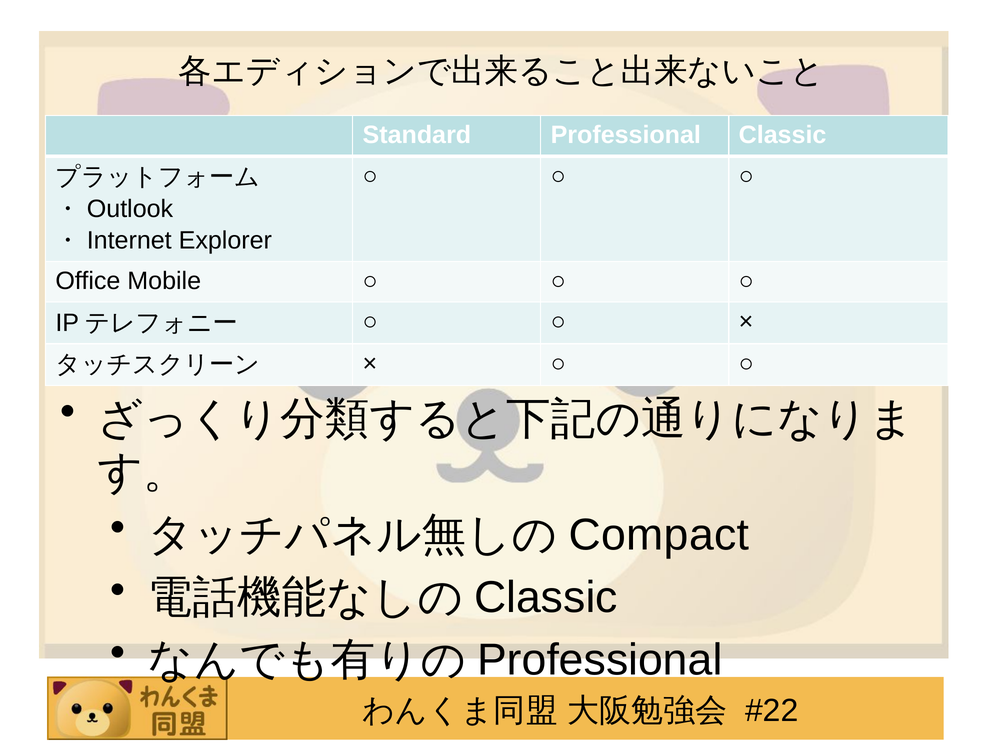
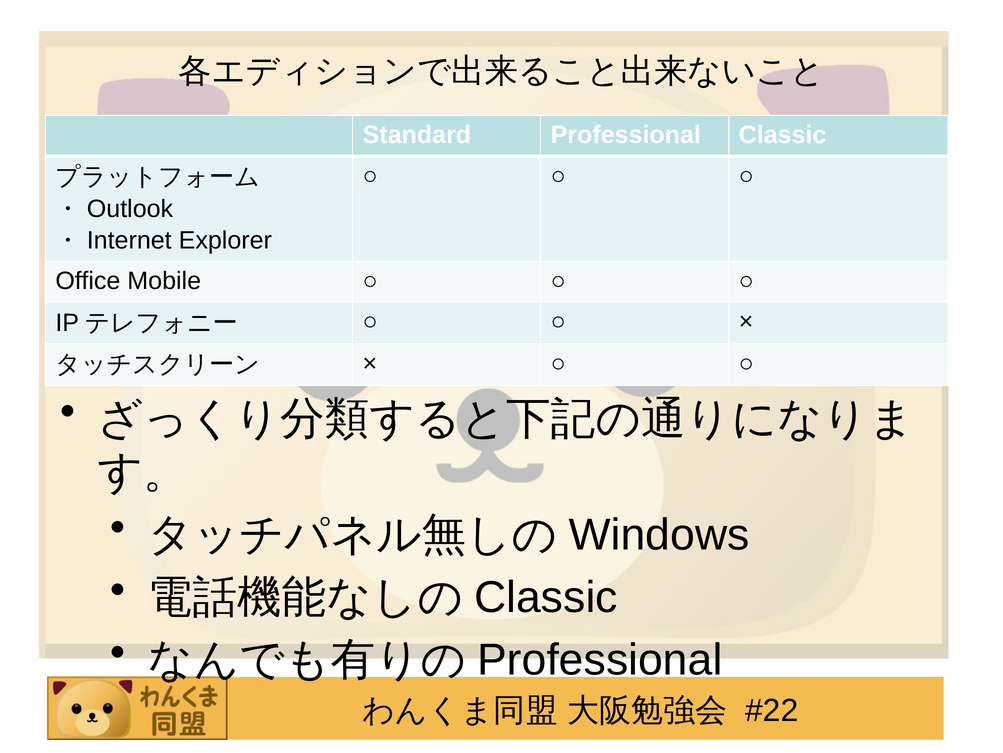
Compact: Compact -> Windows
